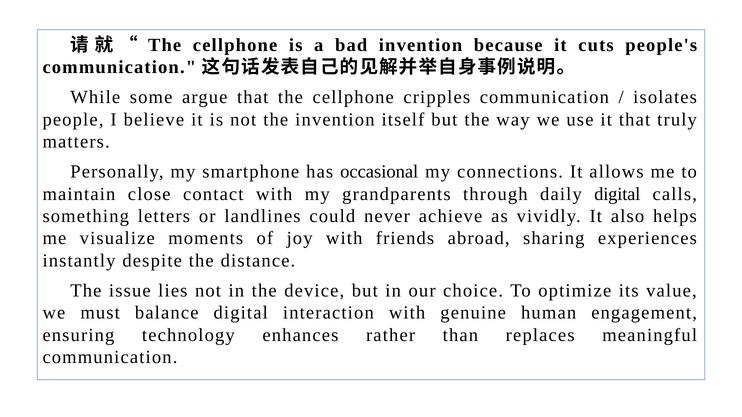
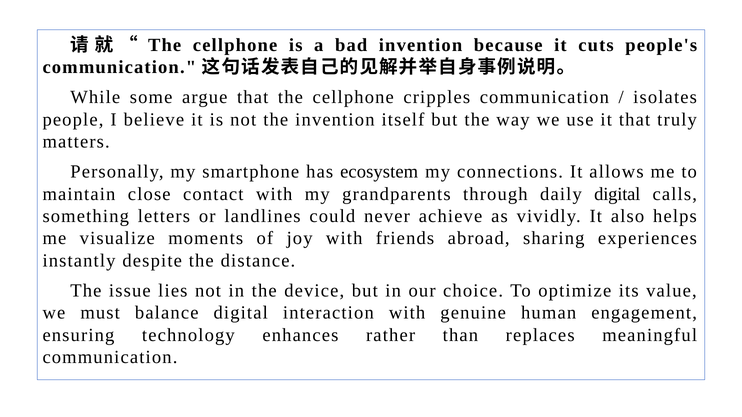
occasional: occasional -> ecosystem
